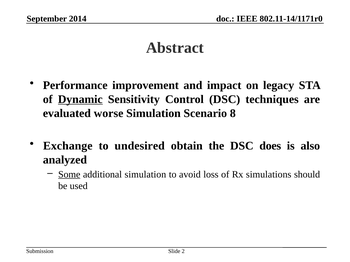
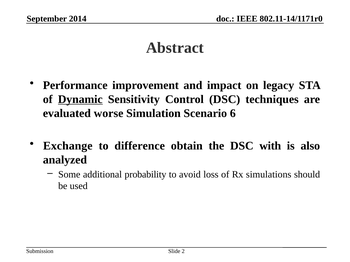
8: 8 -> 6
undesired: undesired -> difference
does: does -> with
Some underline: present -> none
additional simulation: simulation -> probability
